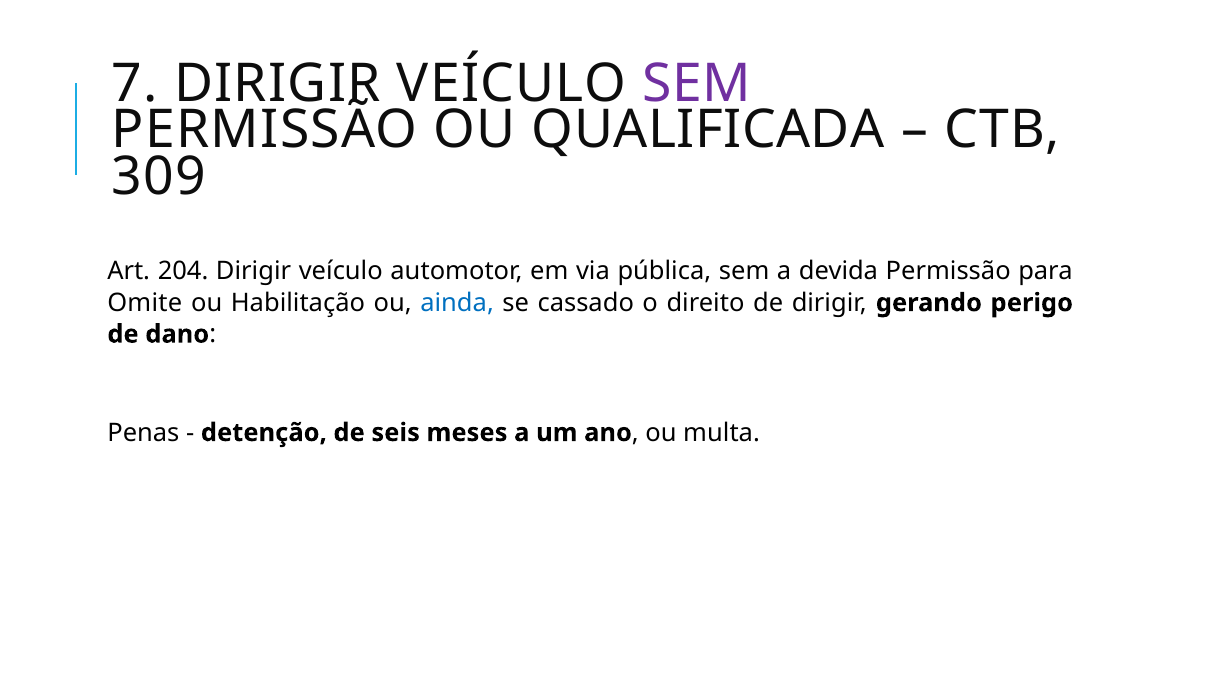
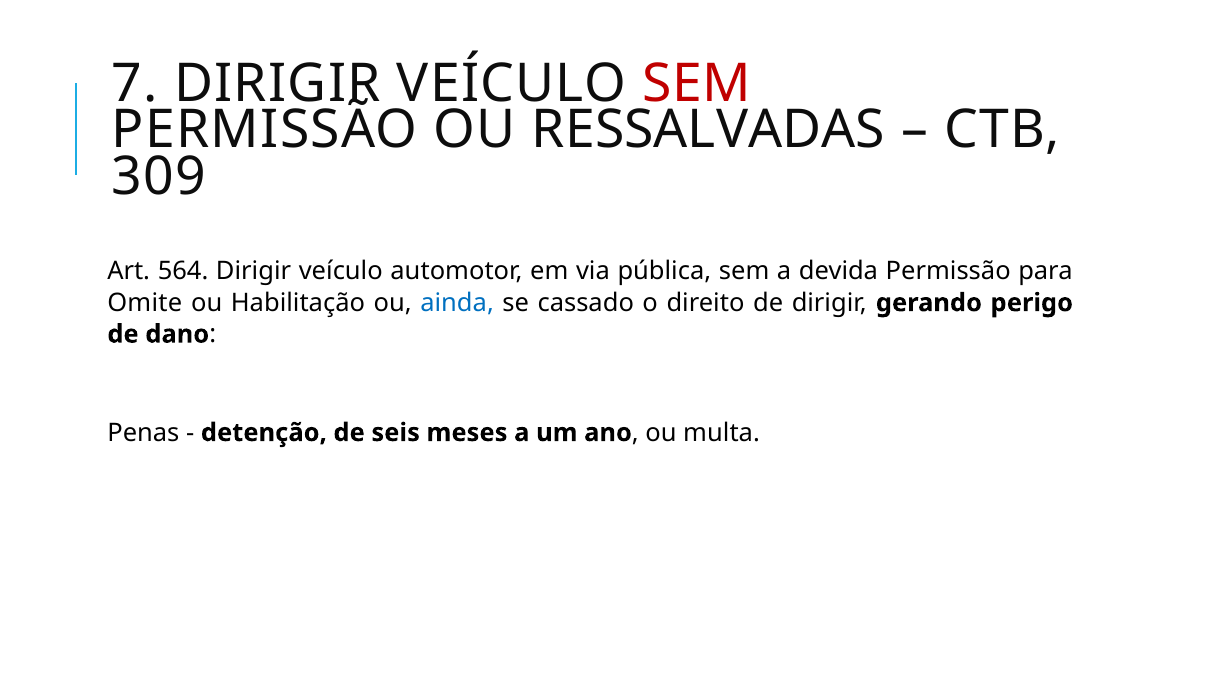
SEM at (697, 84) colour: purple -> red
QUALIFICADA: QUALIFICADA -> RESSALVADAS
204: 204 -> 564
